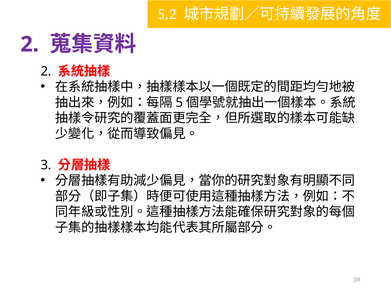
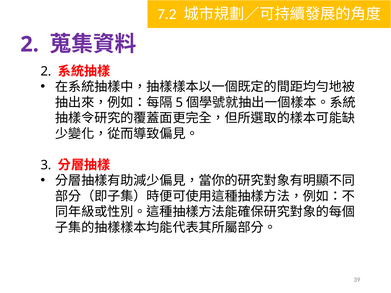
5.2: 5.2 -> 7.2
